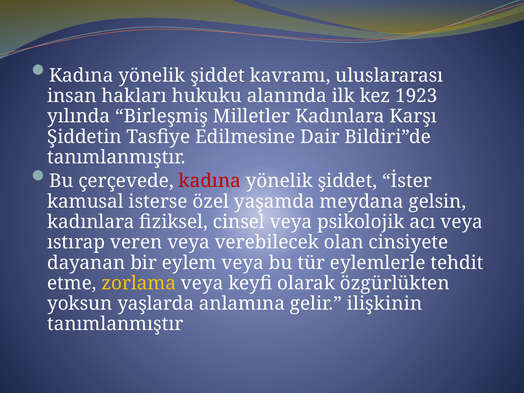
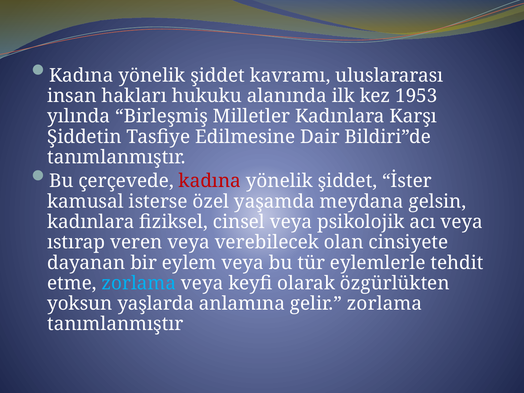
1923: 1923 -> 1953
zorlama at (139, 283) colour: yellow -> light blue
gelir ilişkinin: ilişkinin -> zorlama
